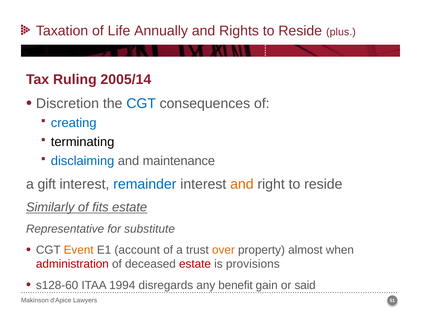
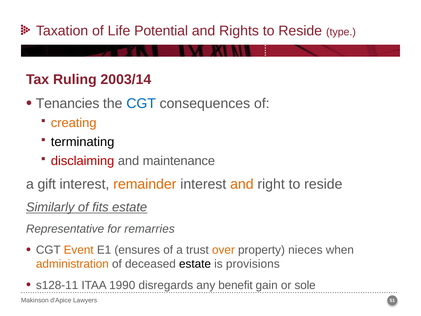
Annually: Annually -> Potential
plus: plus -> type
2005/14: 2005/14 -> 2003/14
Discretion: Discretion -> Tenancies
creating colour: blue -> orange
disclaiming colour: blue -> red
remainder colour: blue -> orange
substitute: substitute -> remarries
account: account -> ensures
almost: almost -> nieces
administration colour: red -> orange
estate at (195, 264) colour: red -> black
s128-60: s128-60 -> s128-11
1994: 1994 -> 1990
said: said -> sole
